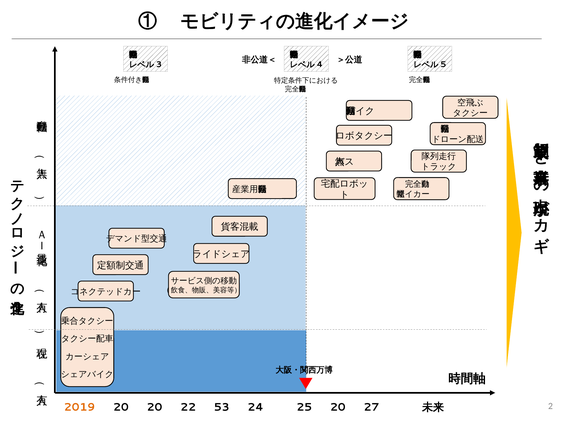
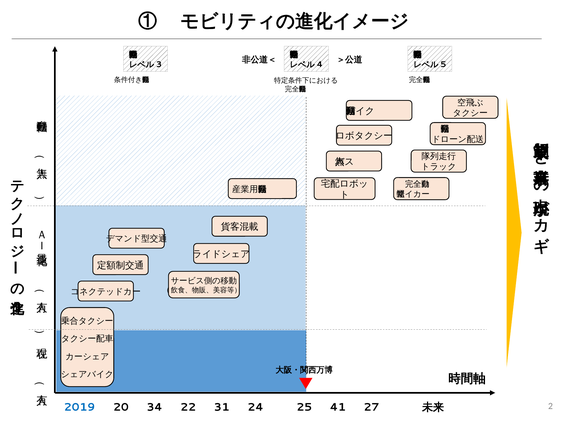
2019 colour: orange -> blue
20 20: 20 -> 34
53: 53 -> 31
25 20: 20 -> 41
